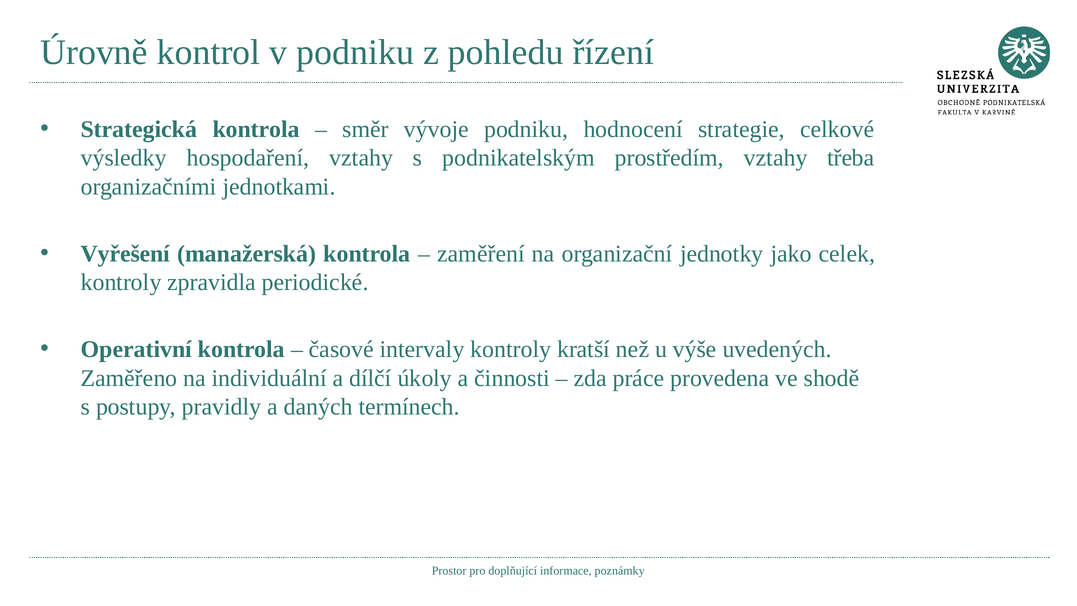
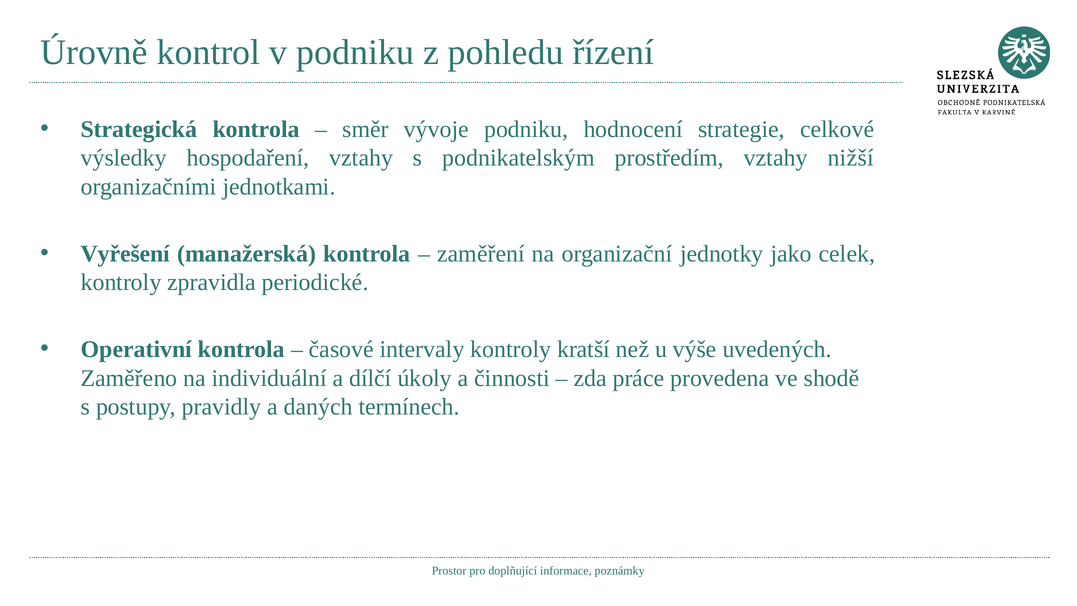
třeba: třeba -> nižší
